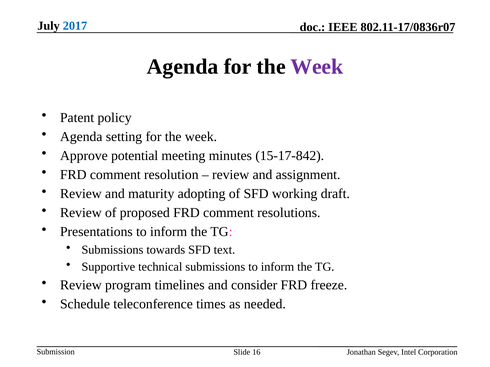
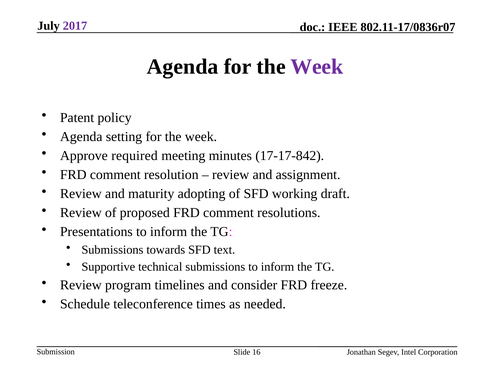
2017 colour: blue -> purple
potential: potential -> required
15-17-842: 15-17-842 -> 17-17-842
